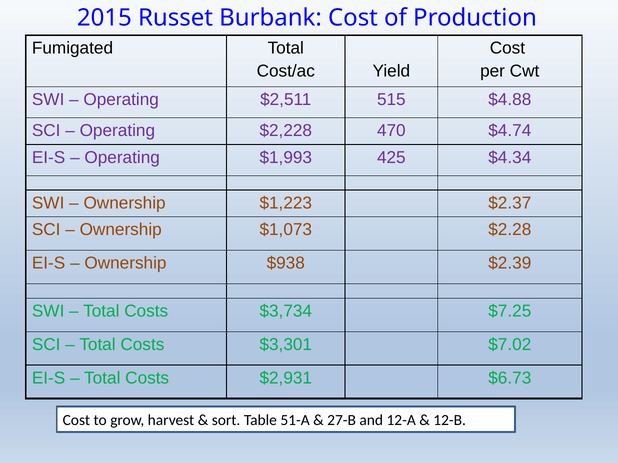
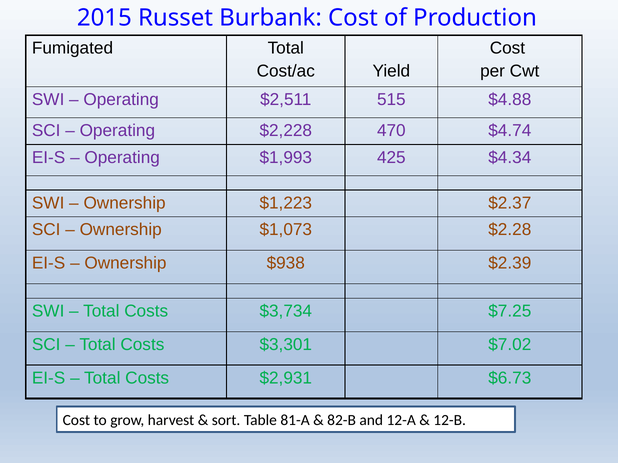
51-A: 51-A -> 81-A
27-B: 27-B -> 82-B
